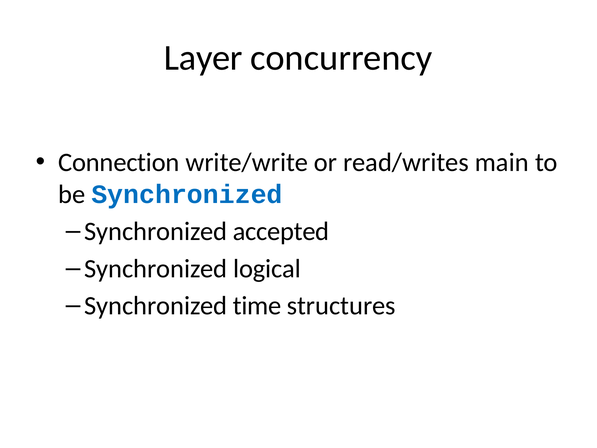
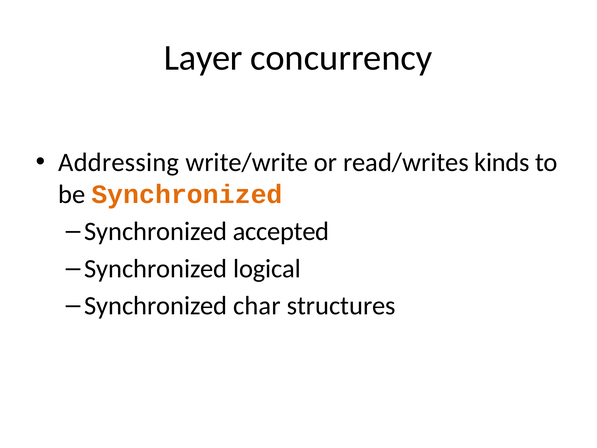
Connection: Connection -> Addressing
main: main -> kinds
Synchronized at (187, 194) colour: blue -> orange
time: time -> char
